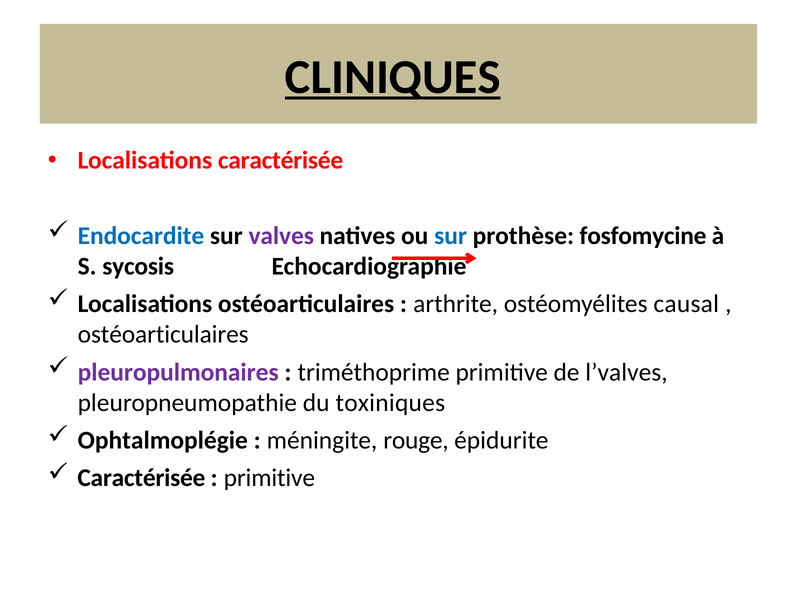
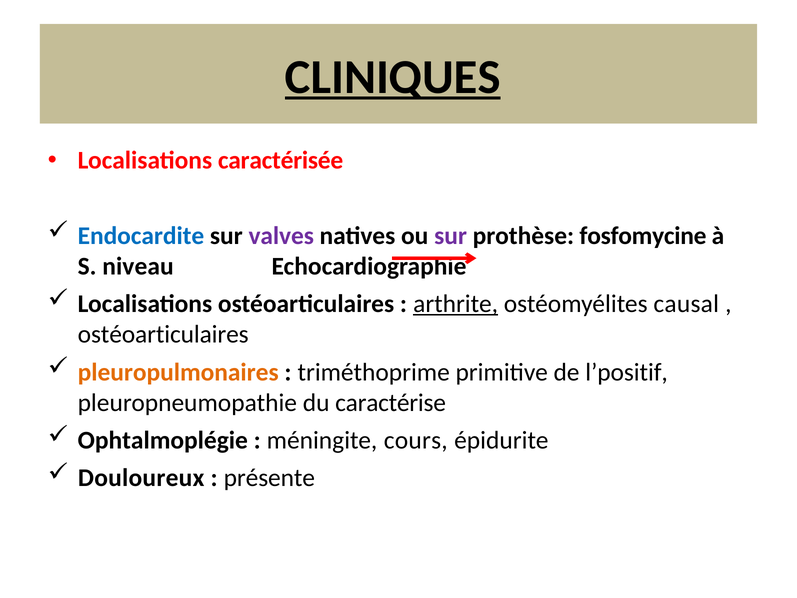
sur at (451, 236) colour: blue -> purple
sycosis: sycosis -> niveau
arthrite underline: none -> present
pleuropulmonaires colour: purple -> orange
l’valves: l’valves -> l’positif
toxiniques: toxiniques -> caractérise
rouge: rouge -> cours
Caractérisée at (141, 478): Caractérisée -> Douloureux
primitive at (269, 478): primitive -> présente
